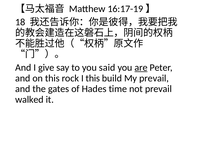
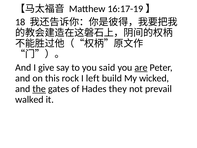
I this: this -> left
My prevail: prevail -> wicked
the underline: none -> present
time: time -> they
